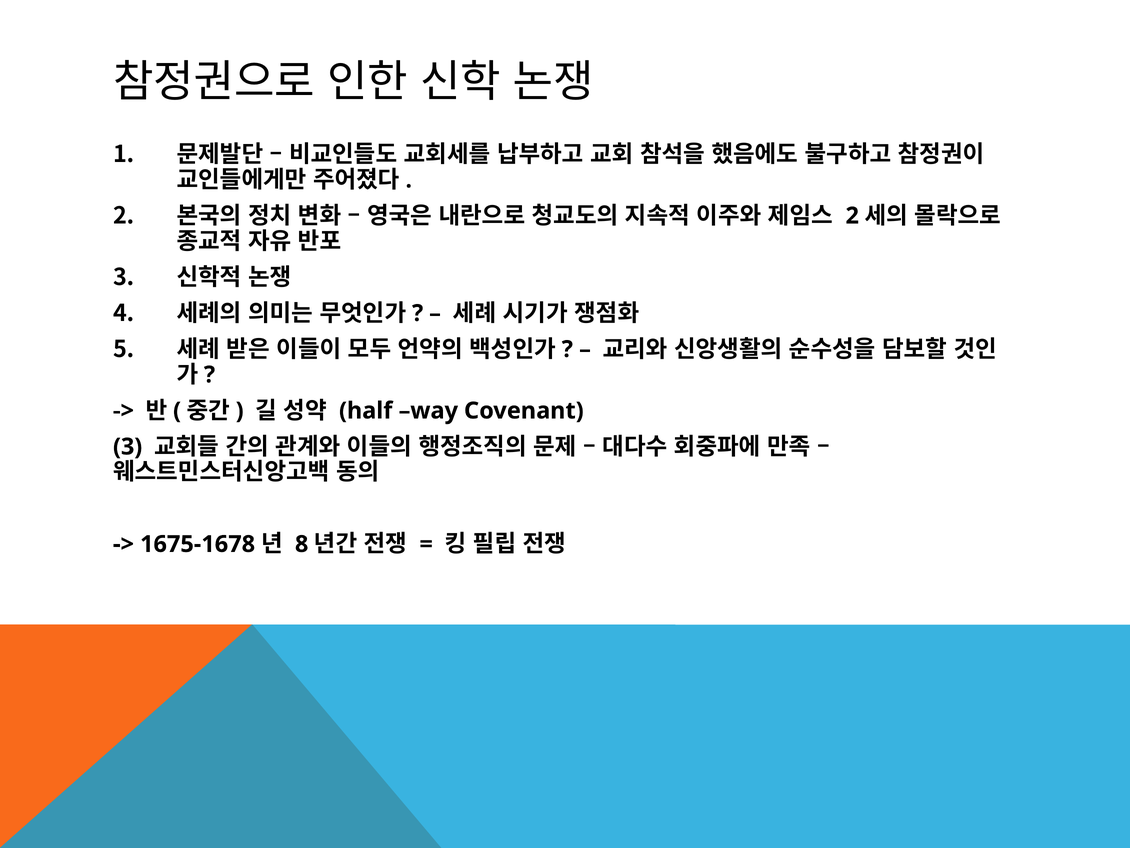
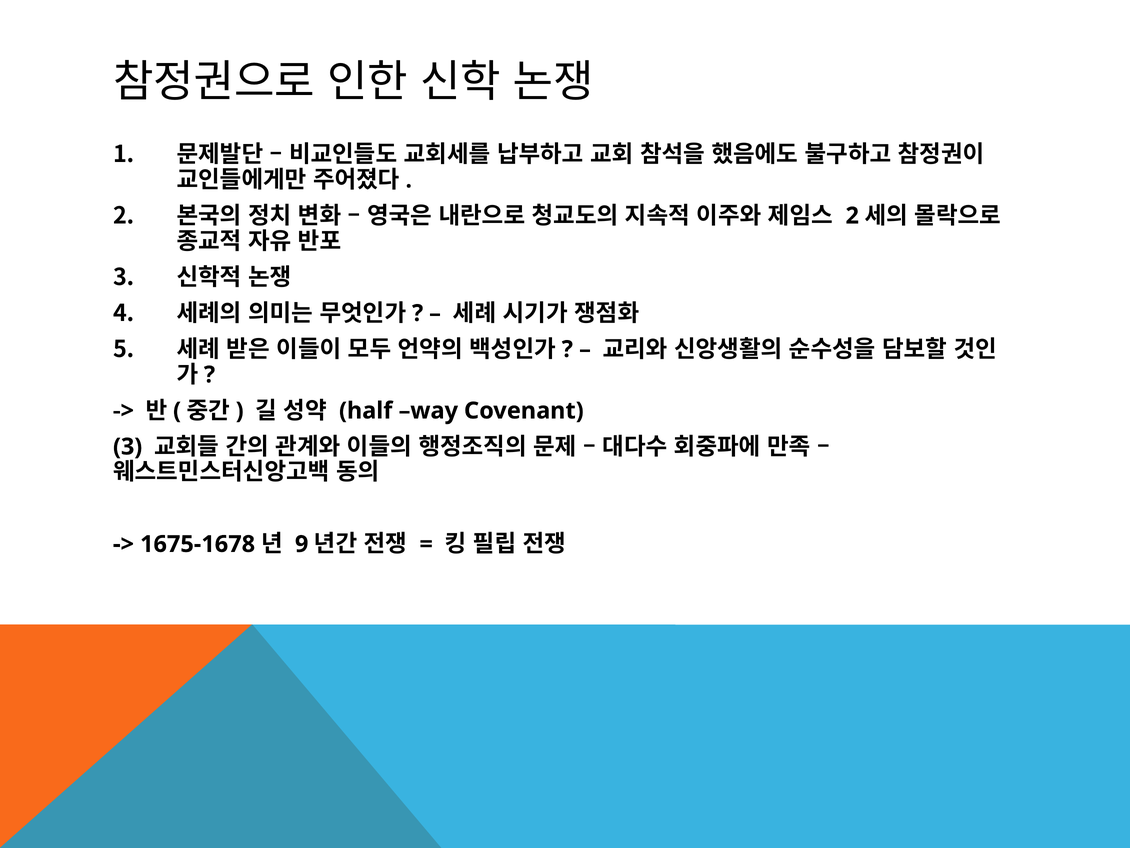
8: 8 -> 9
